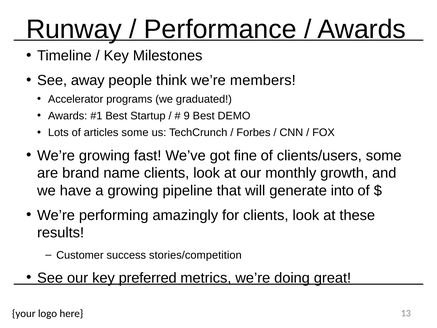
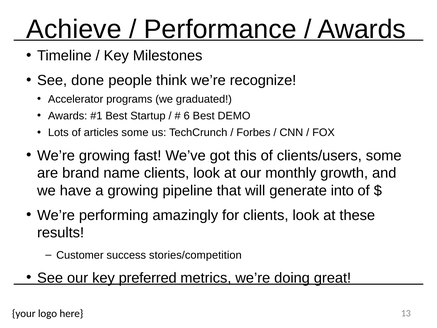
Runway: Runway -> Achieve
away: away -> done
members: members -> recognize
9: 9 -> 6
fine: fine -> this
